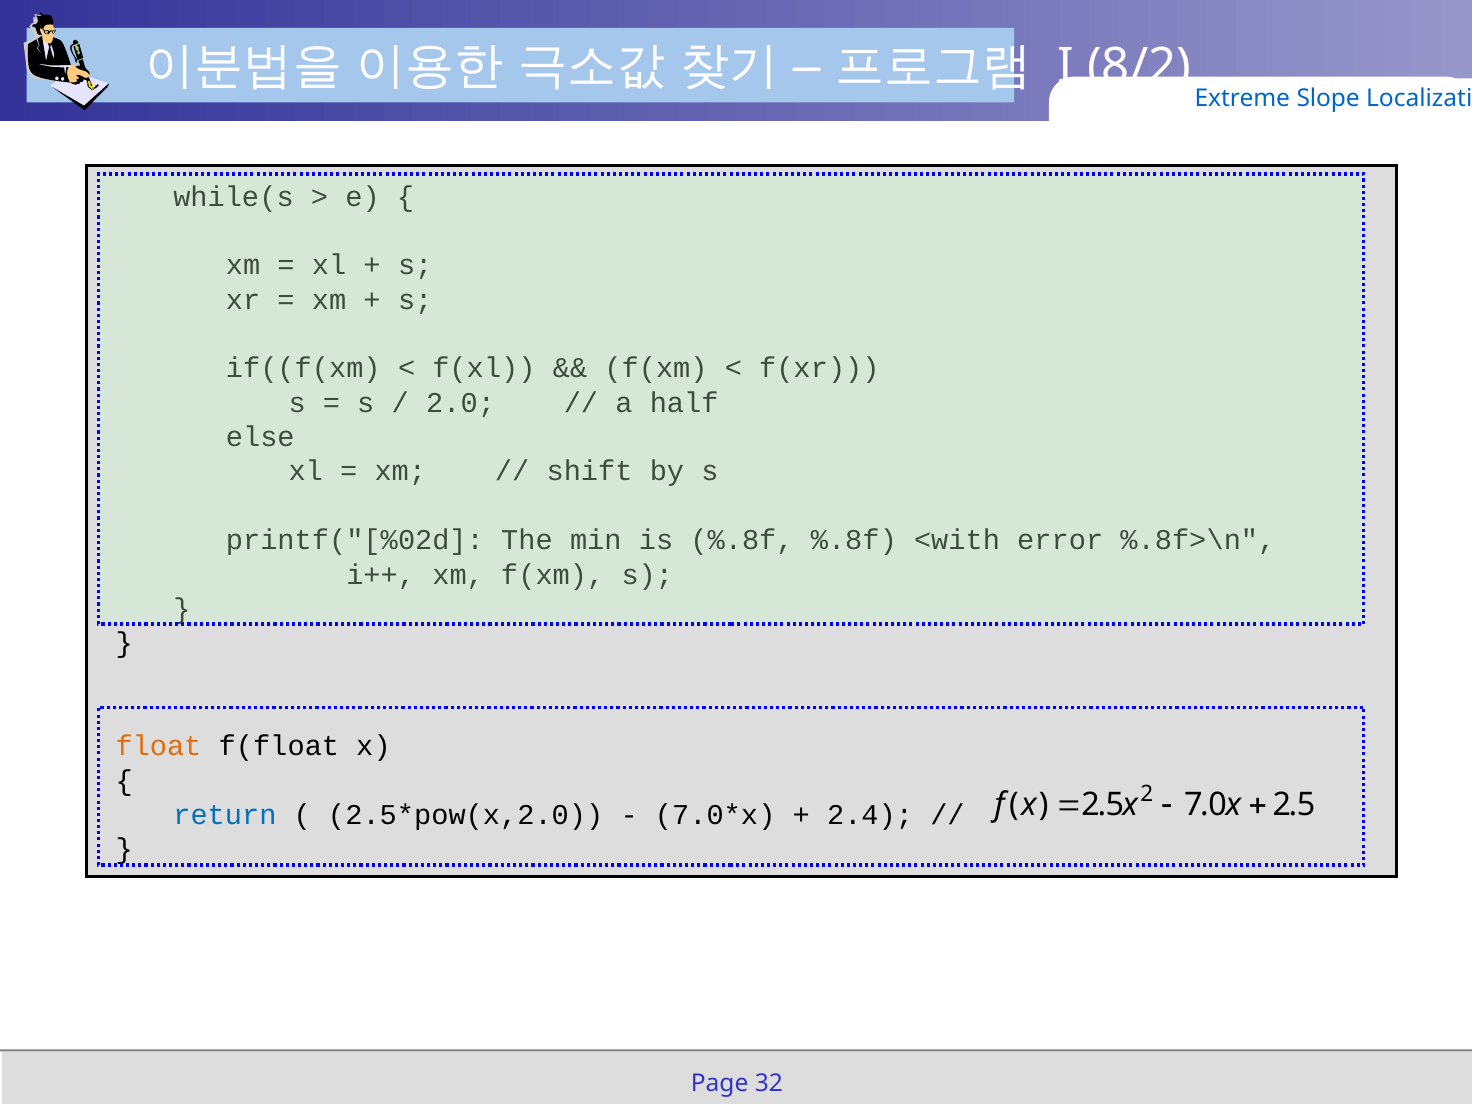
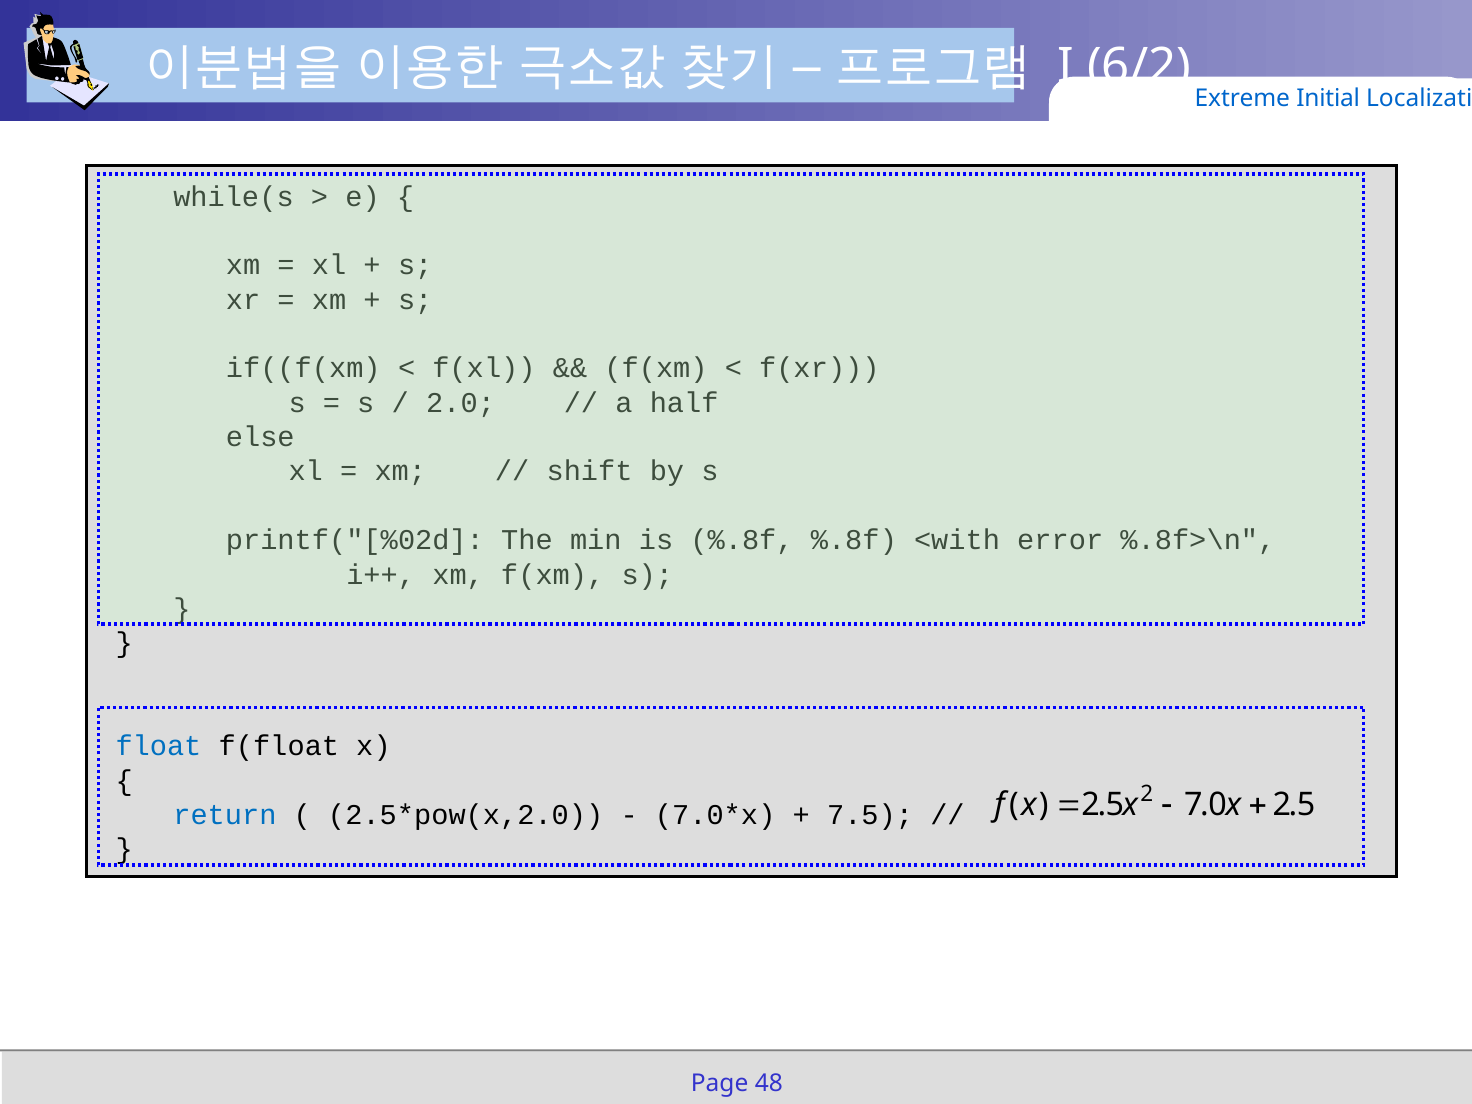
8/2: 8/2 -> 6/2
Slope: Slope -> Initial
float colour: orange -> blue
2.4: 2.4 -> 7.5
32: 32 -> 48
